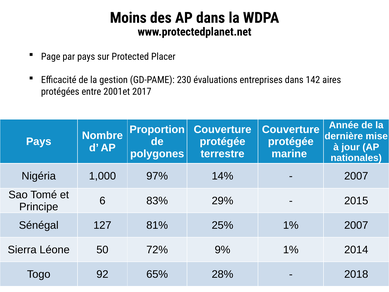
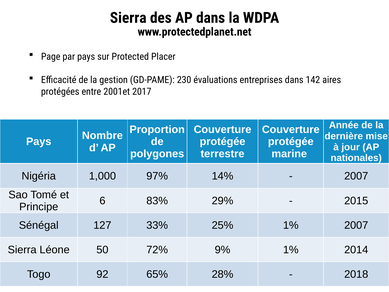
Moins at (128, 18): Moins -> Sierra
81%: 81% -> 33%
